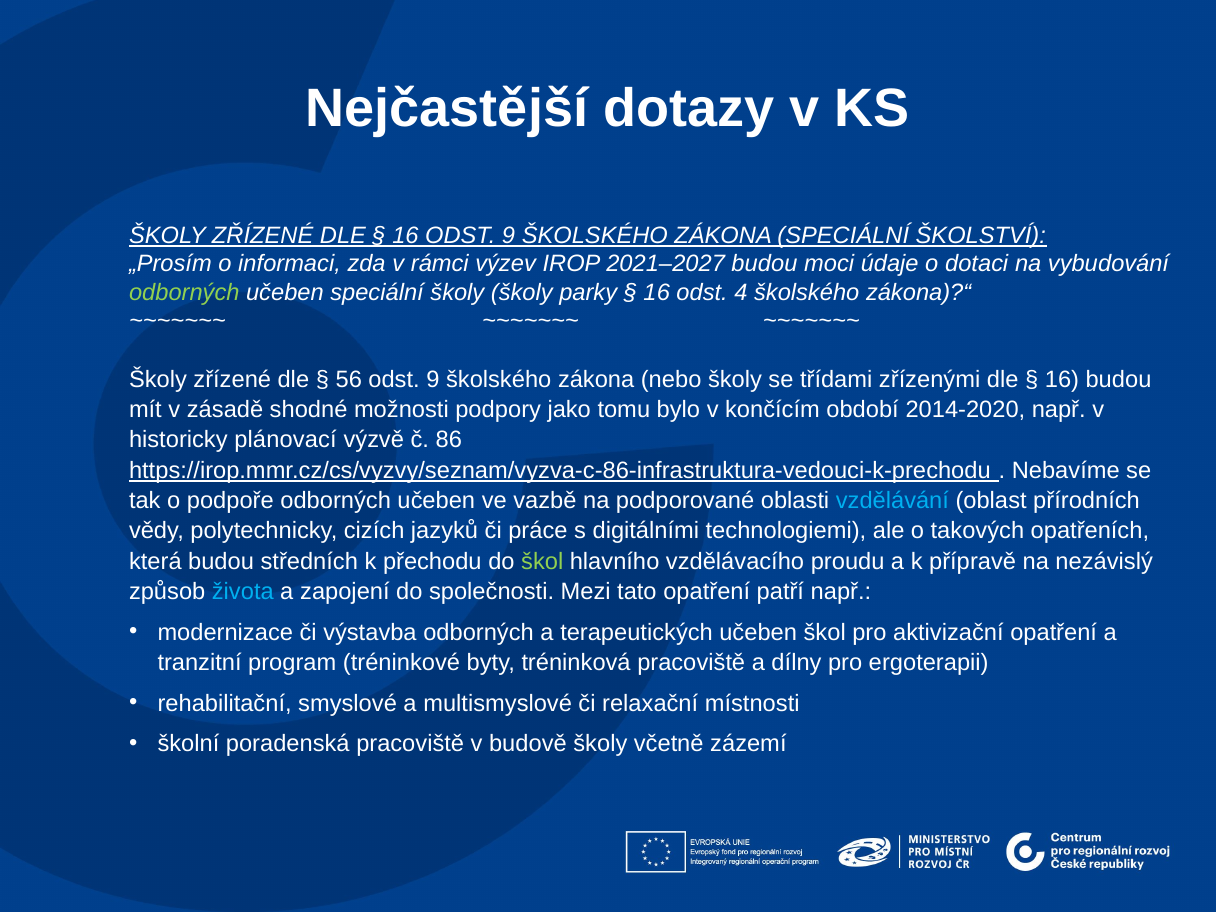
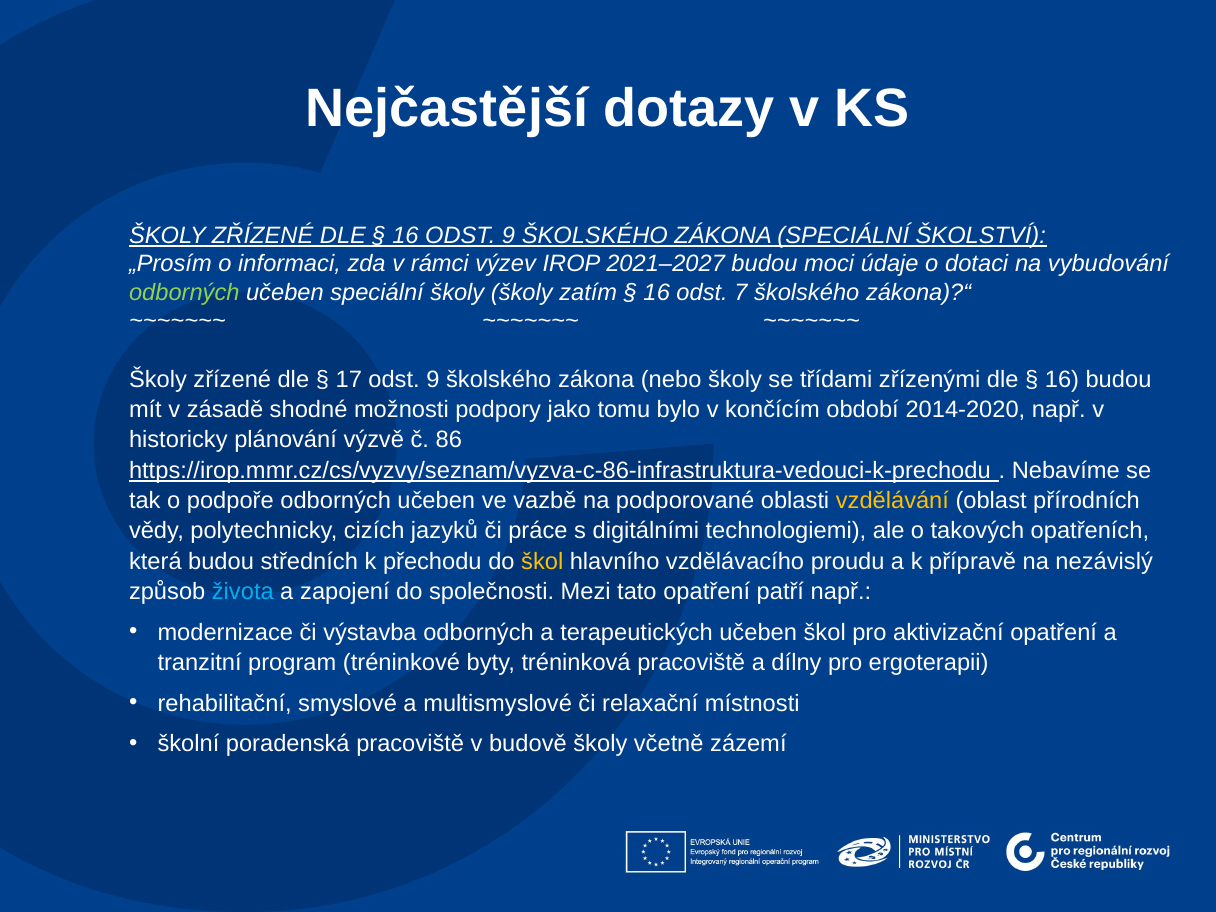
parky: parky -> zatím
4: 4 -> 7
56: 56 -> 17
plánovací: plánovací -> plánování
vzdělávání colour: light blue -> yellow
škol at (542, 562) colour: light green -> yellow
